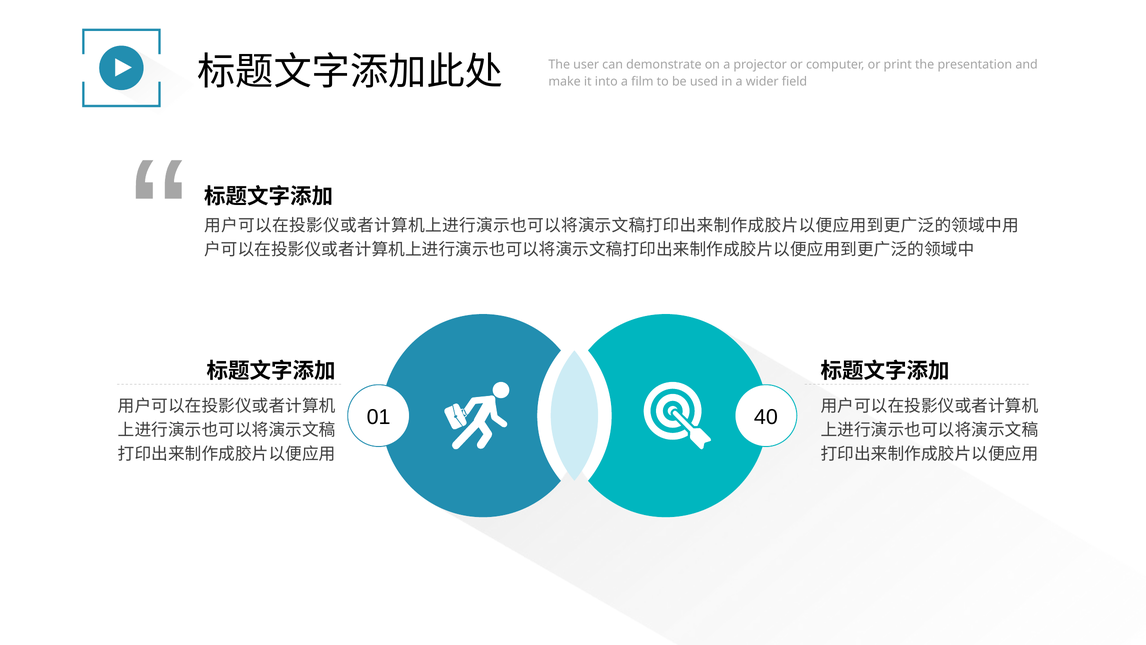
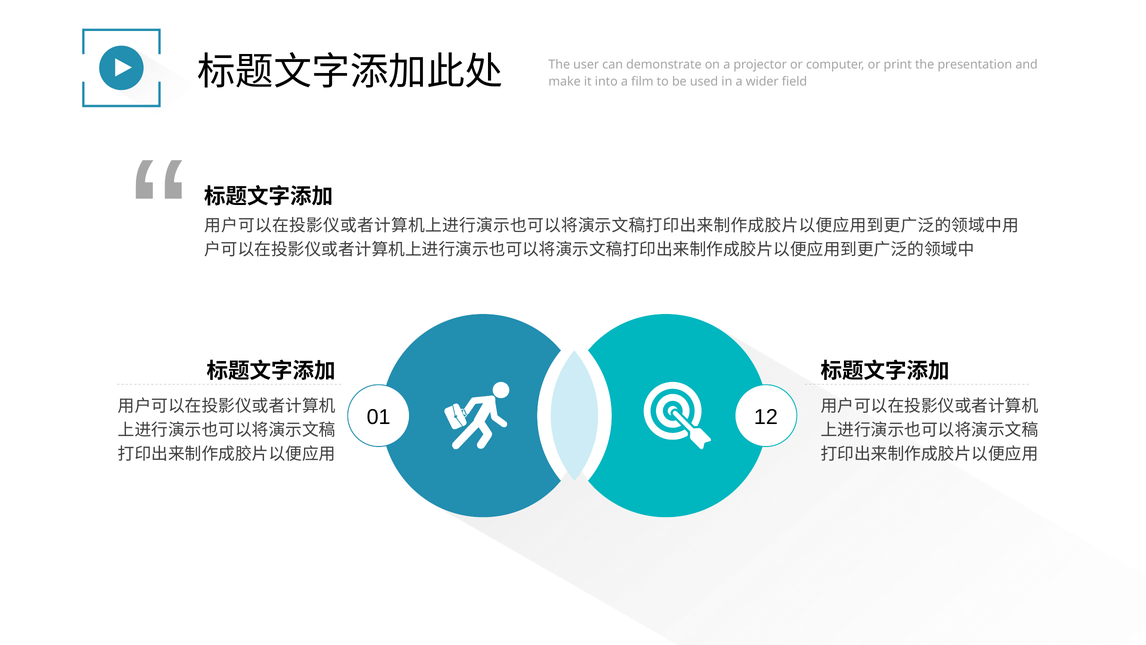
40: 40 -> 12
